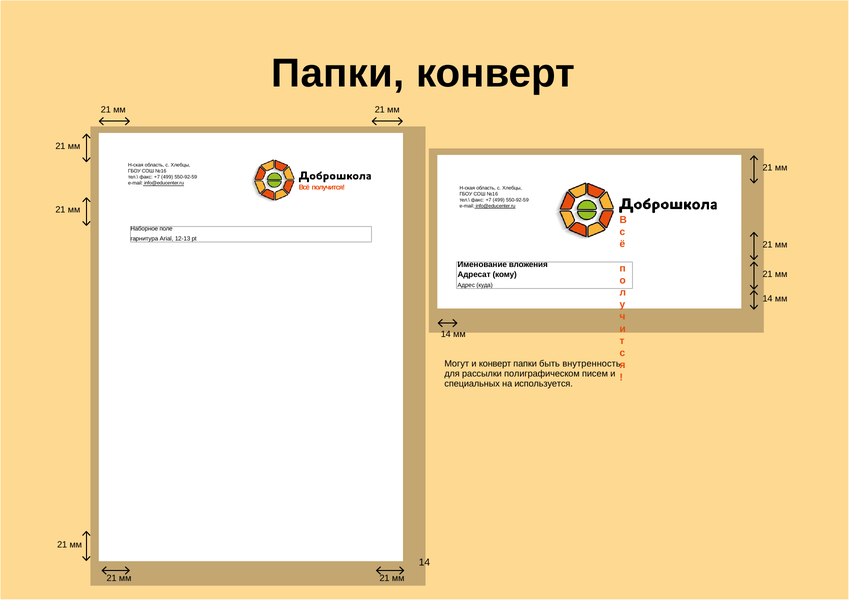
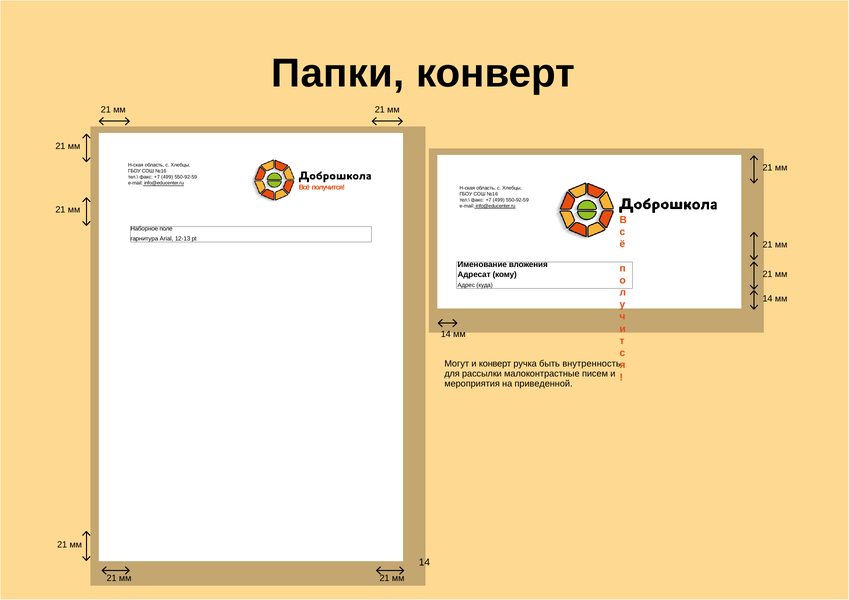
конверт папки: папки -> ручка
полиграфическом: полиграфическом -> малоконтрастные
специальных: специальных -> мероприятия
используется: используется -> приведенной
